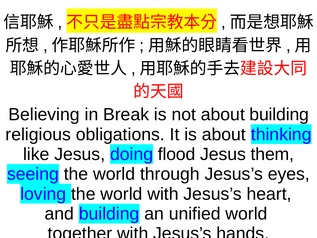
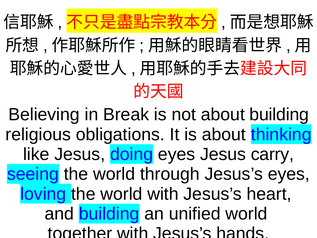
doing flood: flood -> eyes
them: them -> carry
